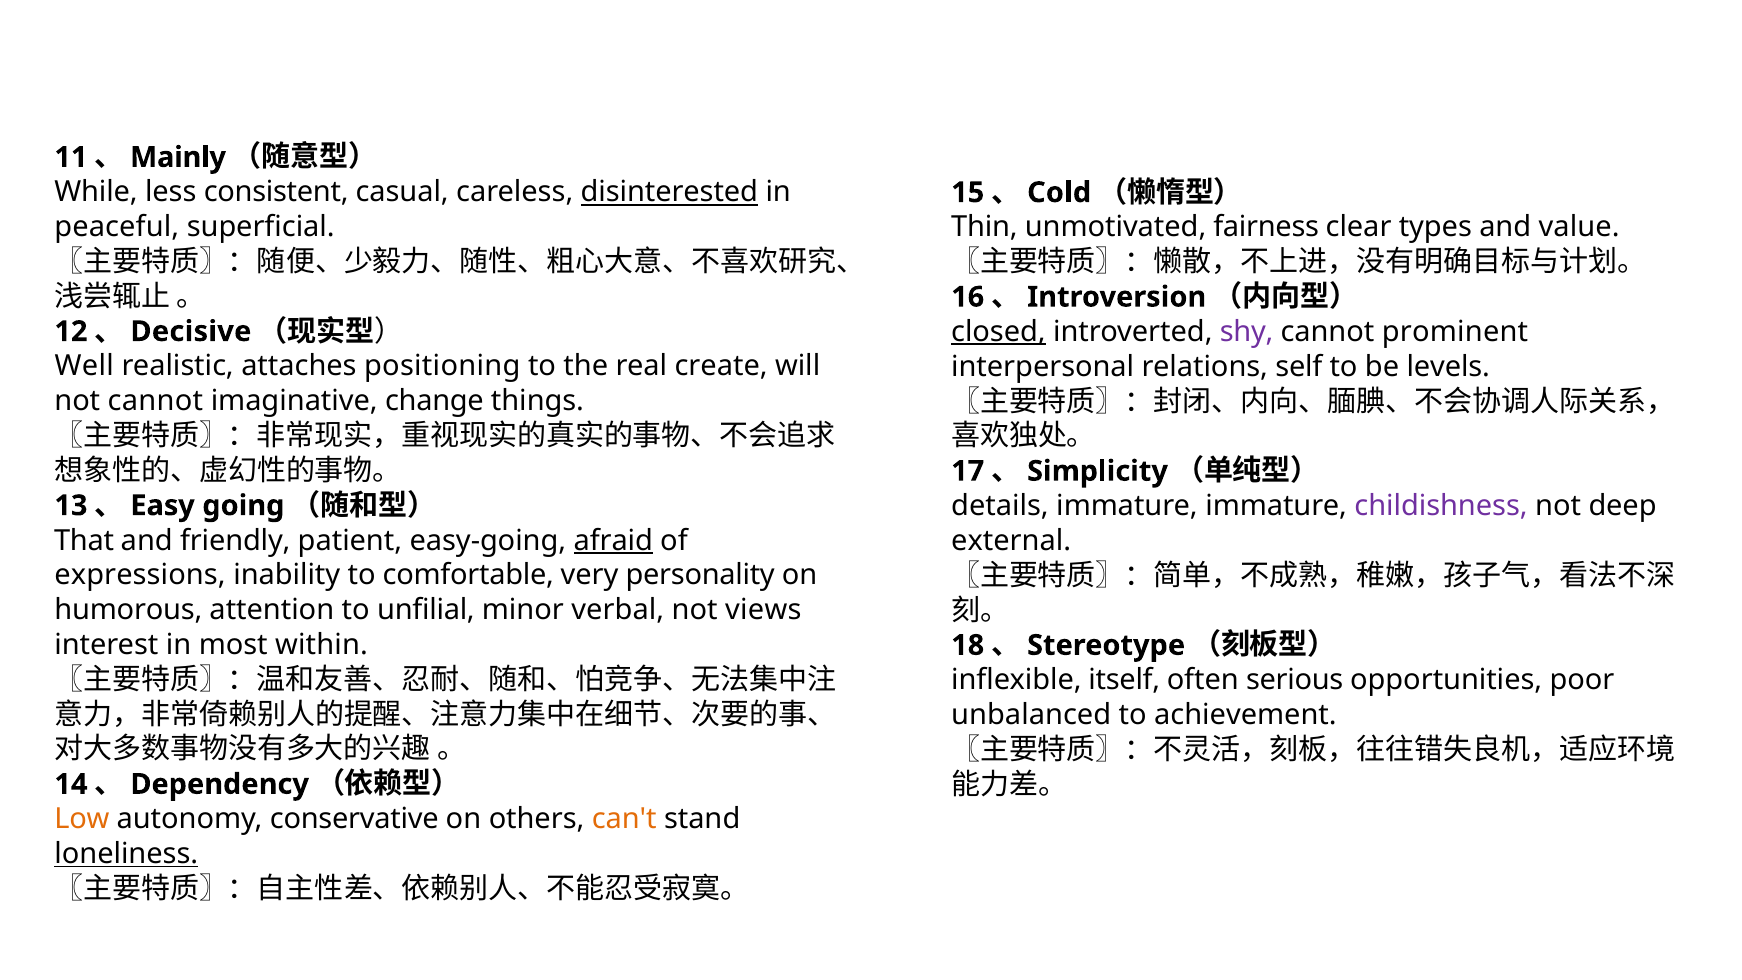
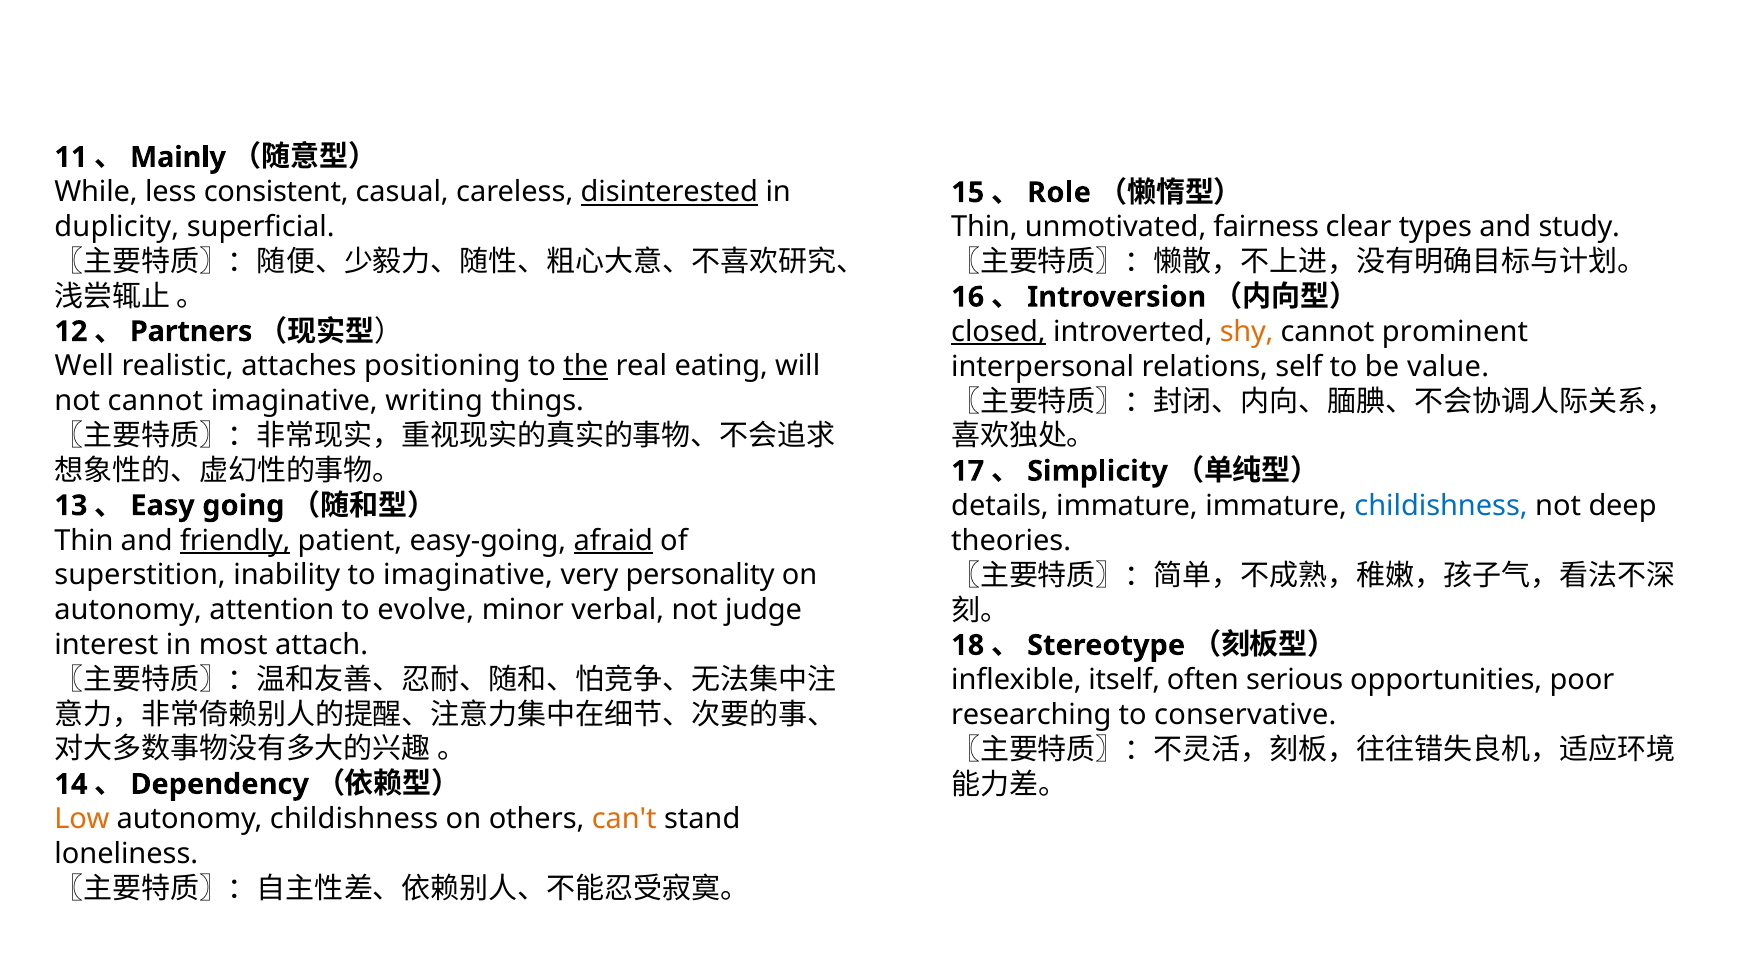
Cold: Cold -> Role
peaceful: peaceful -> duplicity
value: value -> study
shy colour: purple -> orange
Decisive: Decisive -> Partners
the underline: none -> present
create: create -> eating
levels: levels -> value
change: change -> writing
childishness at (1441, 506) colour: purple -> blue
That at (84, 540): That -> Thin
friendly underline: none -> present
external: external -> theories
expressions: expressions -> superstition
to comfortable: comfortable -> imaginative
humorous at (128, 610): humorous -> autonomy
unfilial: unfilial -> evolve
views: views -> judge
within: within -> attach
unbalanced: unbalanced -> researching
achievement: achievement -> conservative
autonomy conservative: conservative -> childishness
loneliness underline: present -> none
